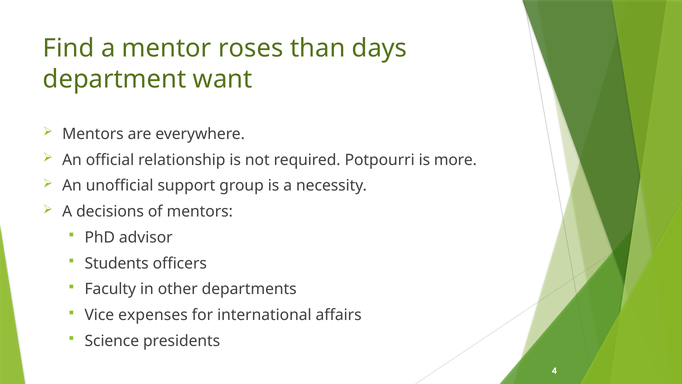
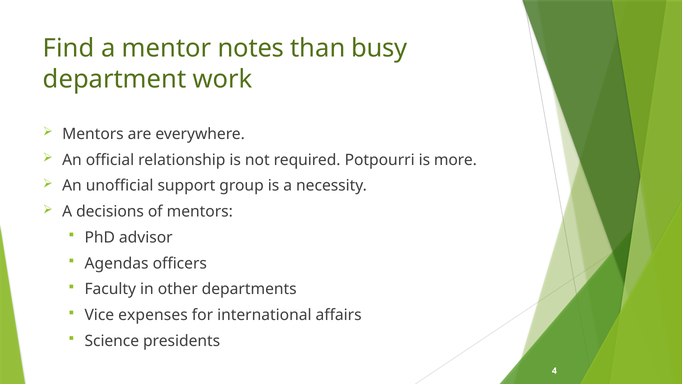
roses: roses -> notes
days: days -> busy
want: want -> work
Students: Students -> Agendas
